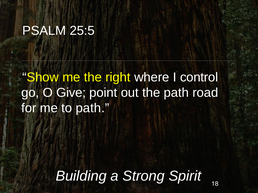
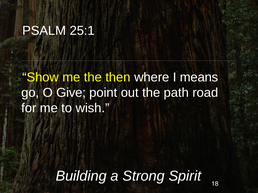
25:5: 25:5 -> 25:1
right: right -> then
control: control -> means
to path: path -> wish
